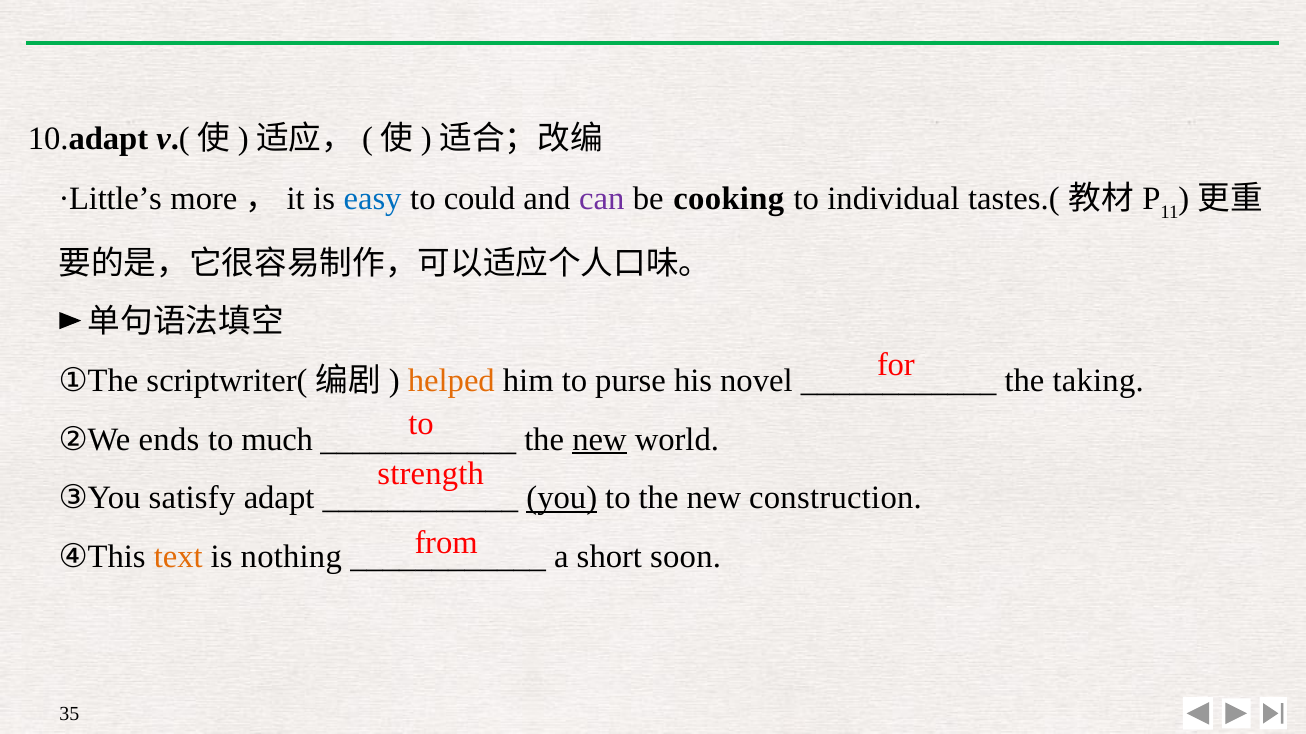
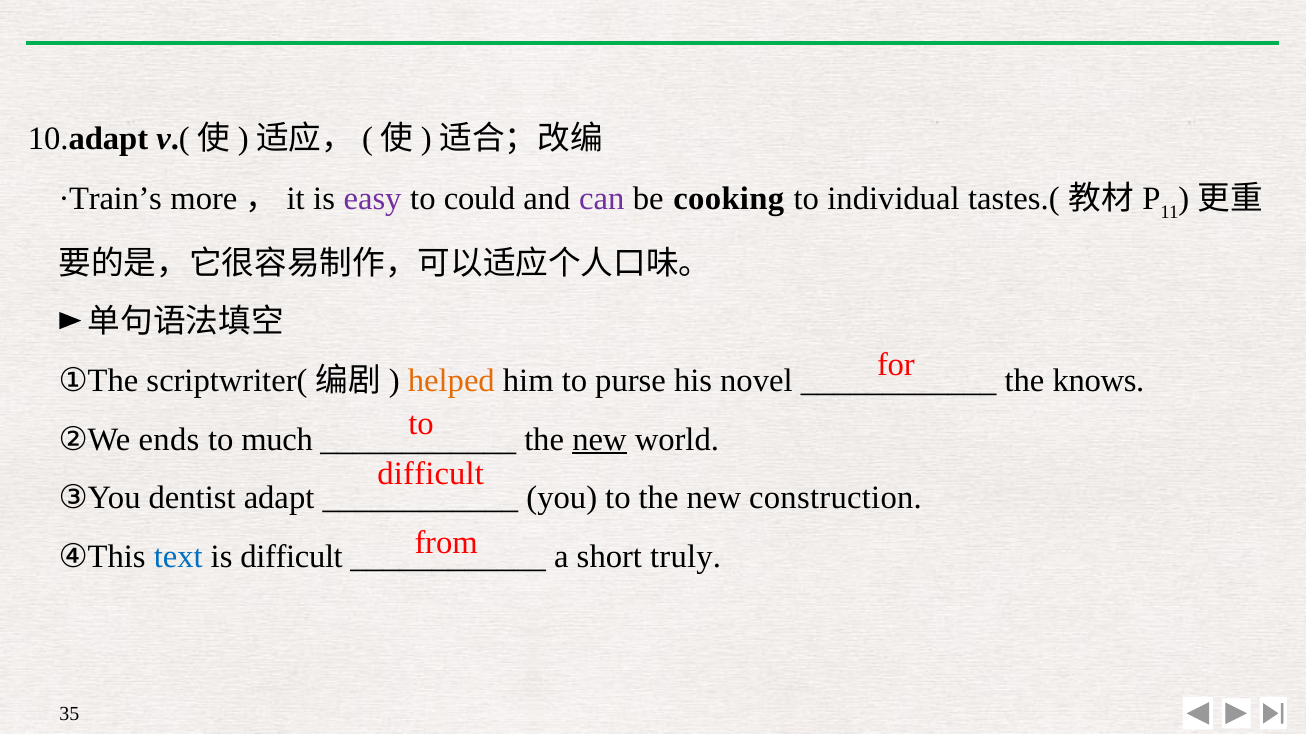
·Little’s: ·Little’s -> ·Train’s
easy colour: blue -> purple
taking: taking -> knows
strength at (431, 475): strength -> difficult
satisfy: satisfy -> dentist
you underline: present -> none
text colour: orange -> blue
is nothing: nothing -> difficult
soon: soon -> truly
